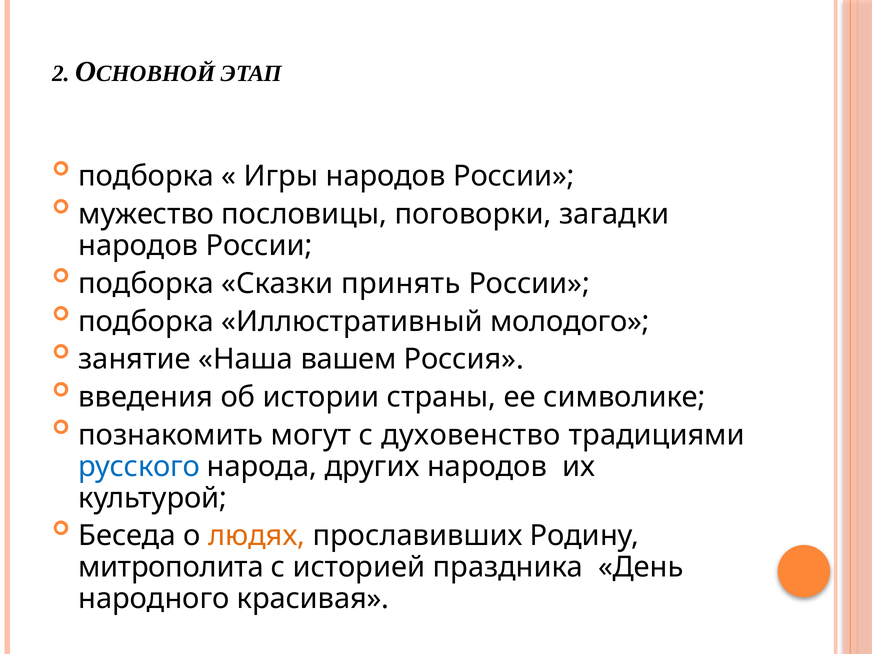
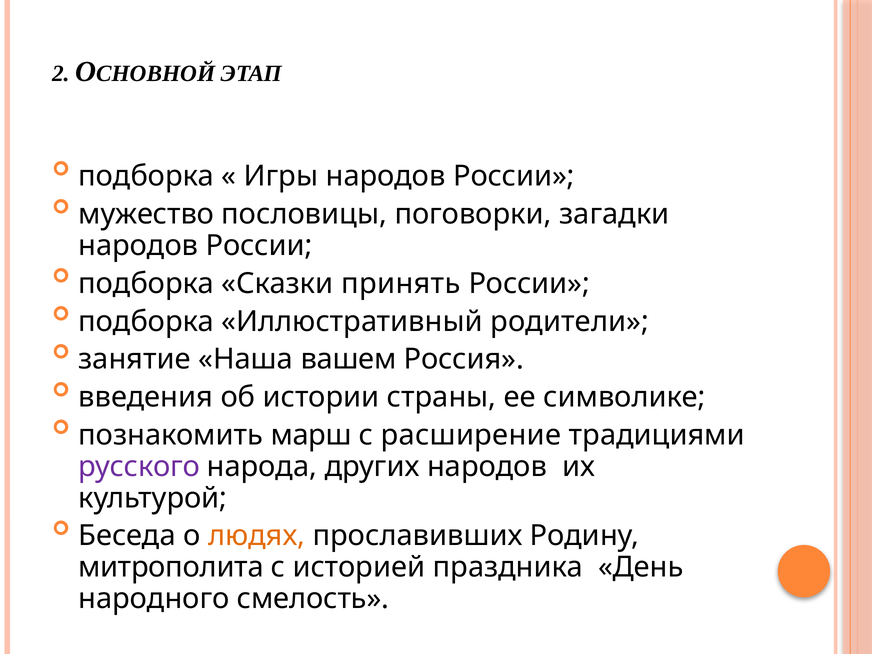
молодого: молодого -> родители
могут: могут -> марш
духовенство: духовенство -> расширение
русского colour: blue -> purple
красивая: красивая -> смелость
